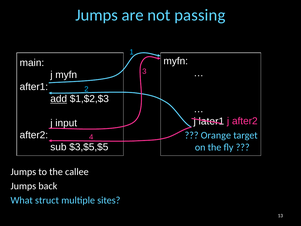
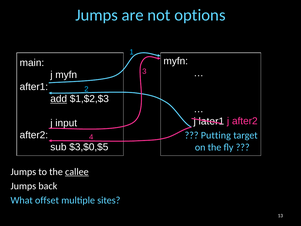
passing: passing -> options
Orange: Orange -> Putting
$3,$5,$5: $3,$5,$5 -> $3,$0,$5
callee underline: none -> present
struct: struct -> offset
